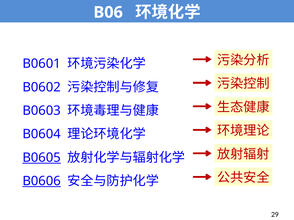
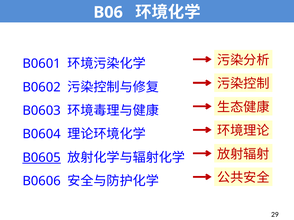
B0606 underline: present -> none
